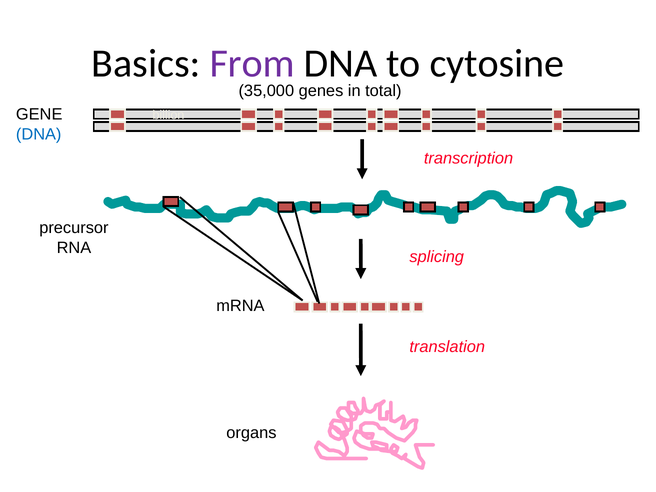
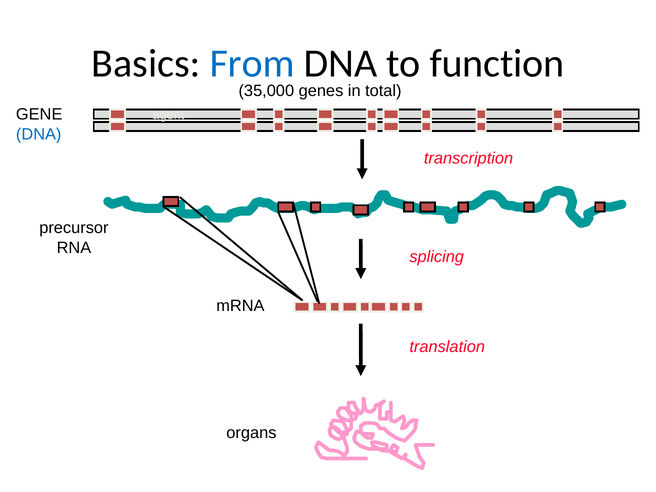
From colour: purple -> blue
cytosine: cytosine -> function
billion: billion -> agent
